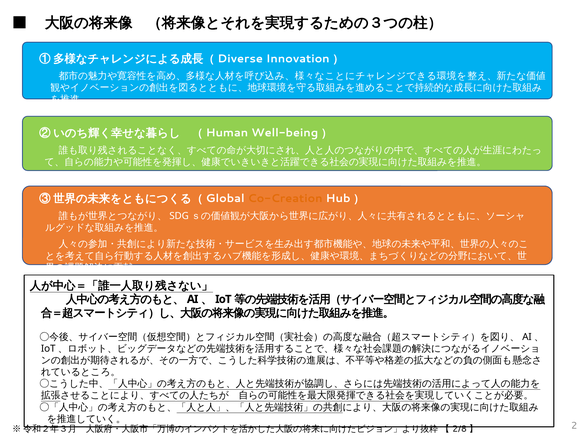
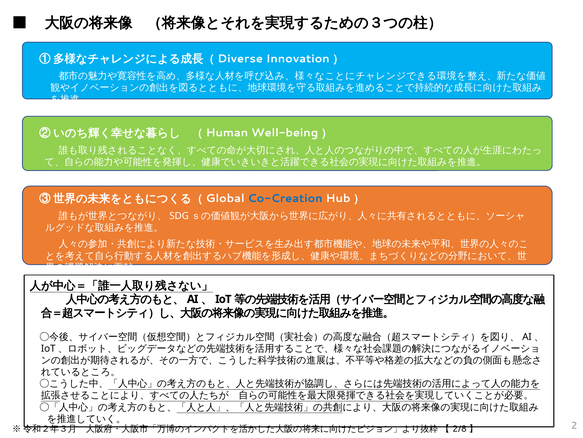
Co-Creation colour: orange -> blue
